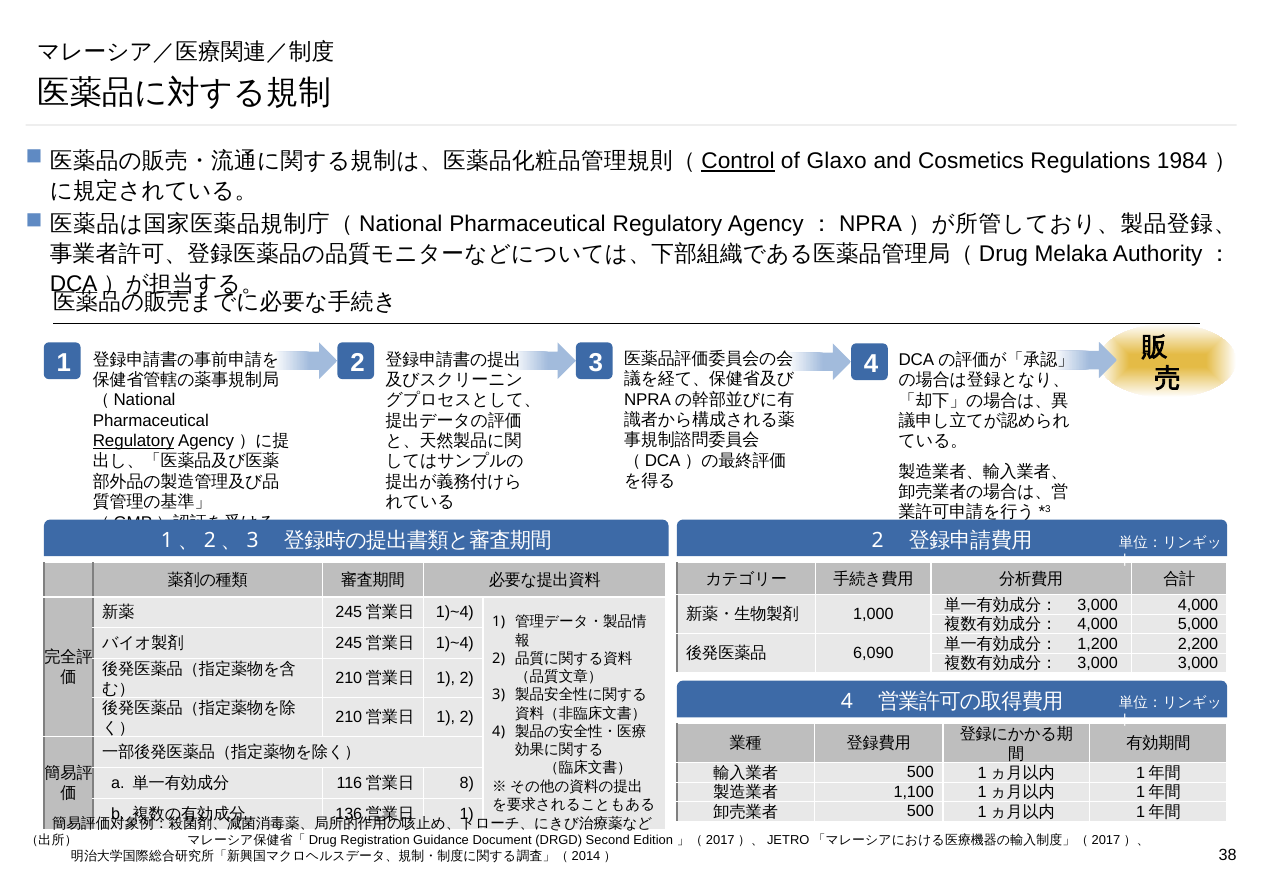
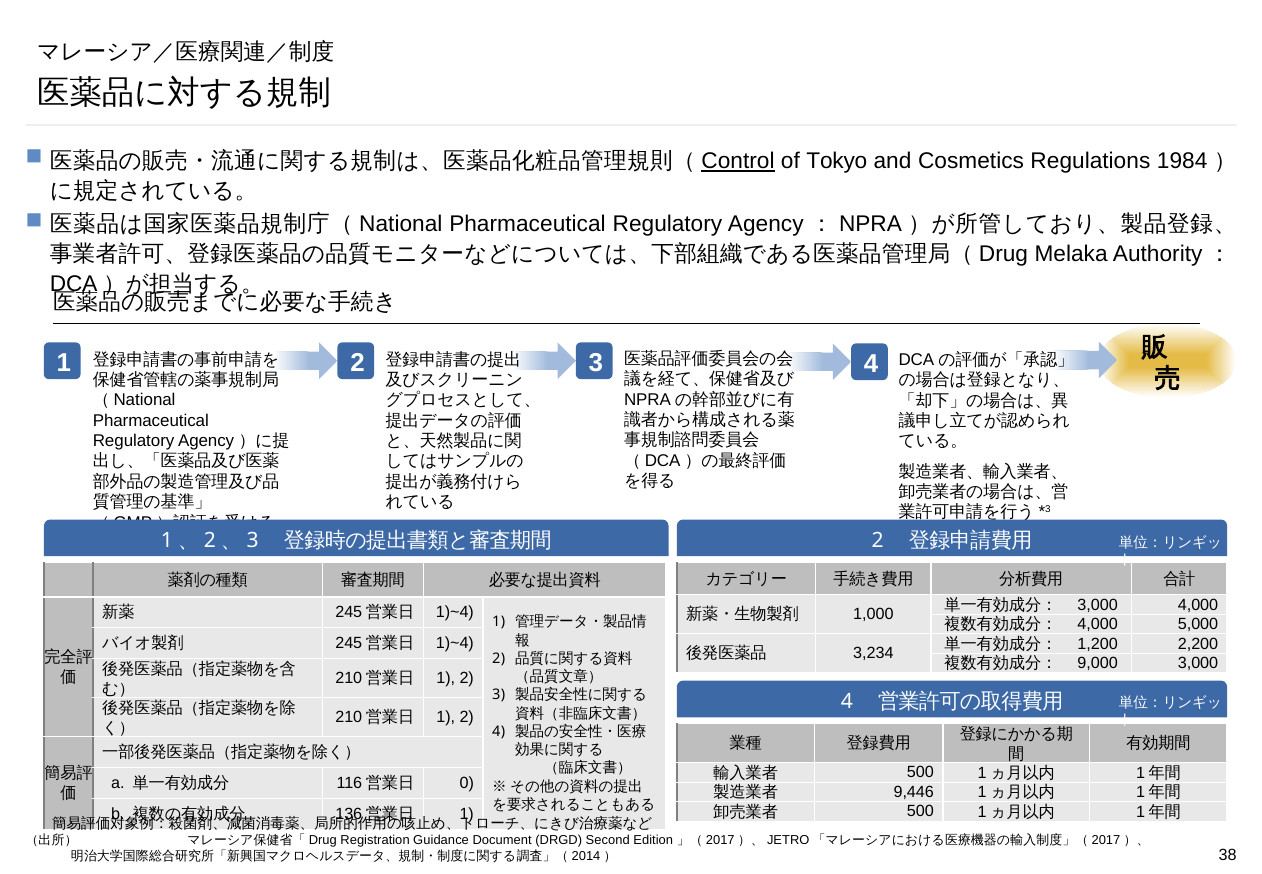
Glaxo: Glaxo -> Tokyo
Regulatory at (134, 441) underline: present -> none
6,090: 6,090 -> 3,234
3,000 at (1098, 663): 3,000 -> 9,000
8: 8 -> 0
1,100: 1,100 -> 9,446
